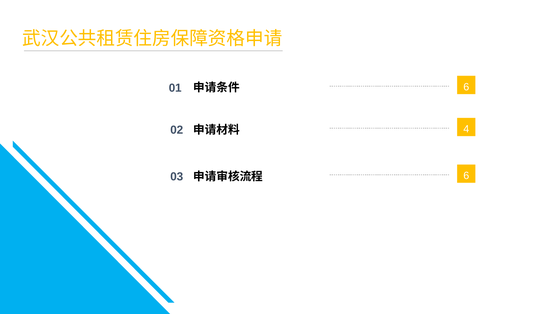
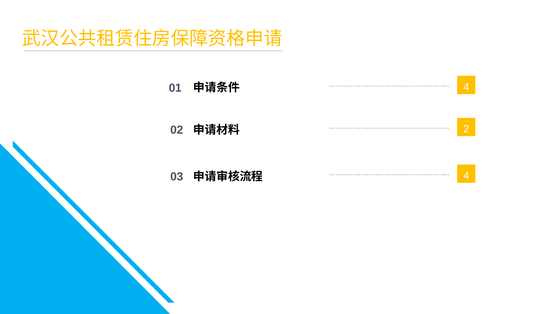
6 at (466, 87): 6 -> 4
4: 4 -> 2
6 at (466, 175): 6 -> 4
